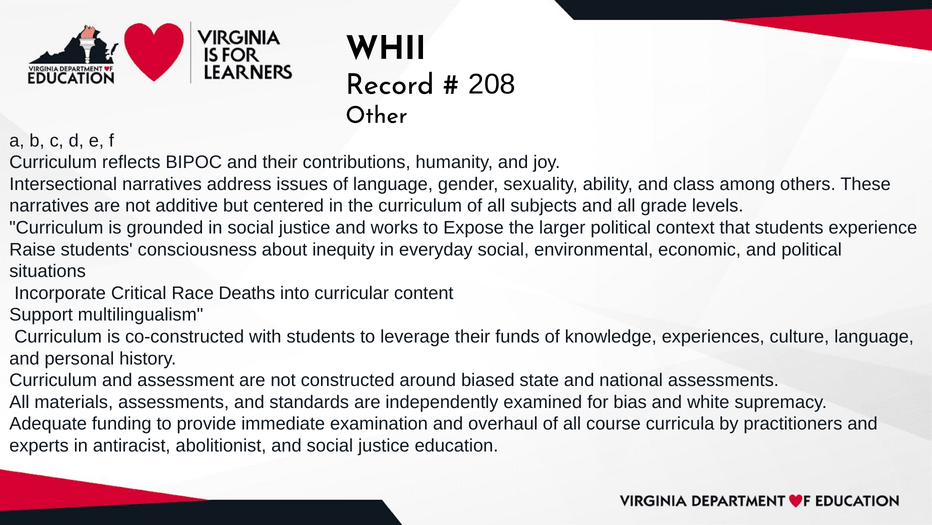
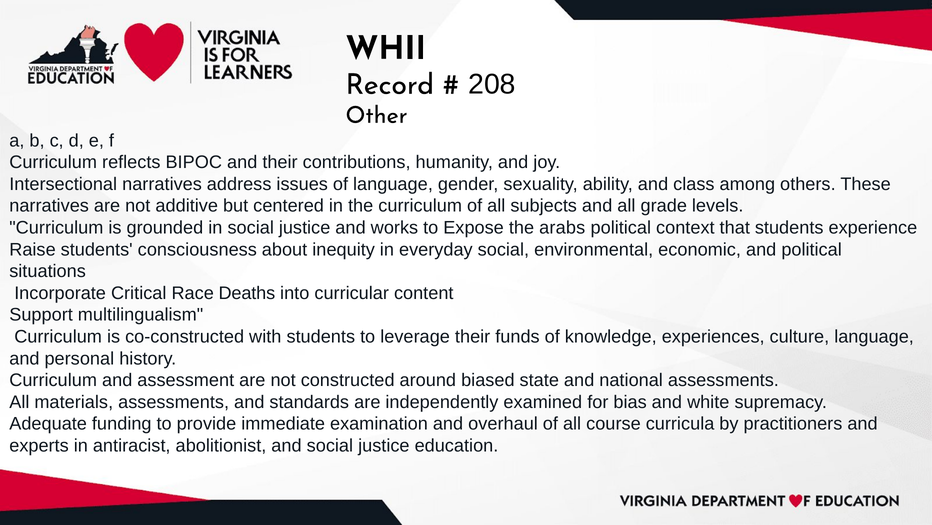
larger: larger -> arabs
